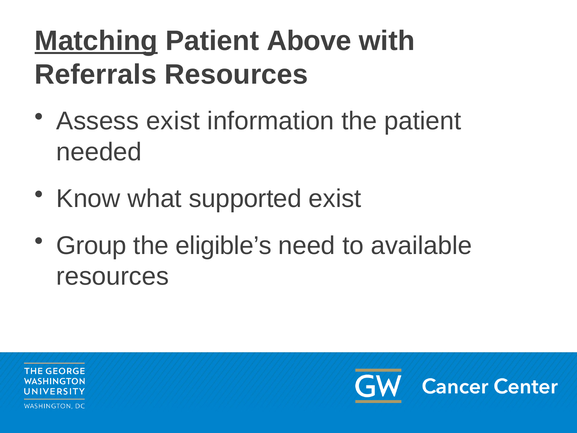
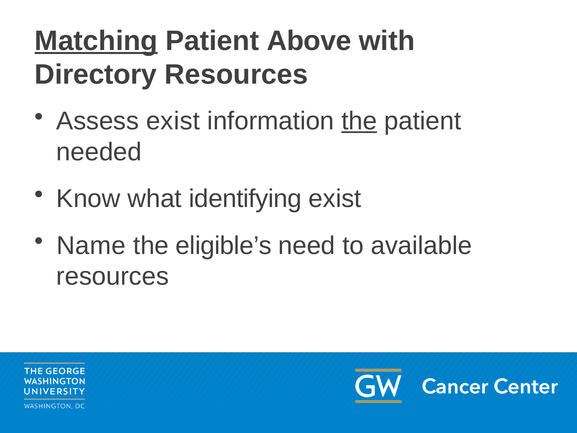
Referrals: Referrals -> Directory
the at (359, 121) underline: none -> present
supported: supported -> identifying
Group: Group -> Name
